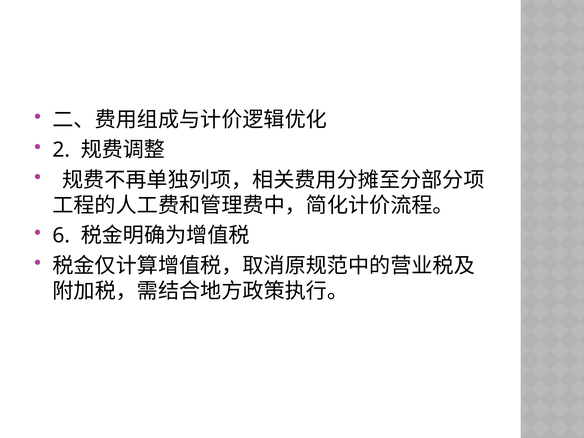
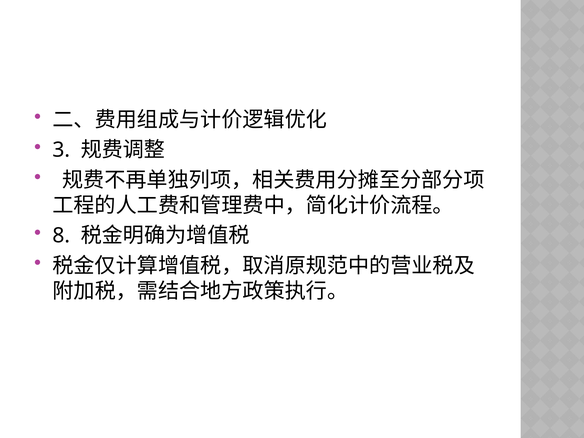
2: 2 -> 3
6: 6 -> 8
